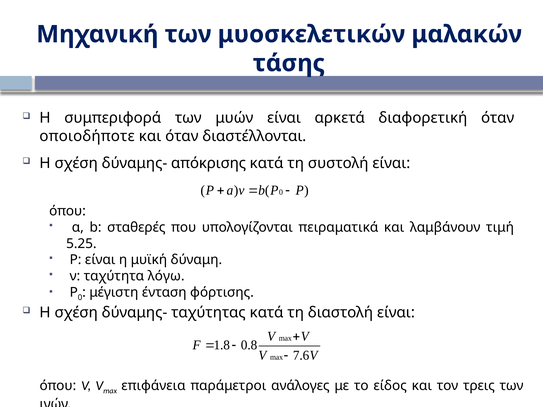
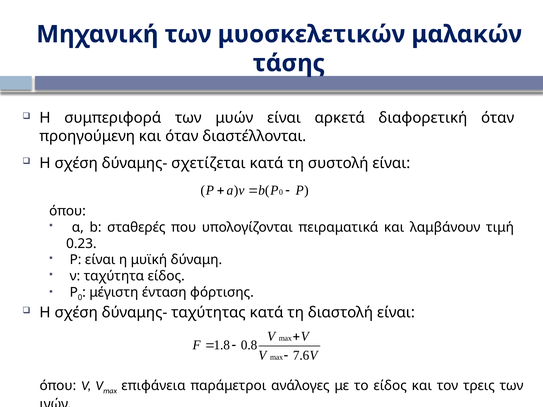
οποιοδήποτε: οποιοδήποτε -> προηγούμενη
απόκρισης: απόκρισης -> σχετίζεται
5.25: 5.25 -> 0.23
ταχύτητα λόγω: λόγω -> είδος
